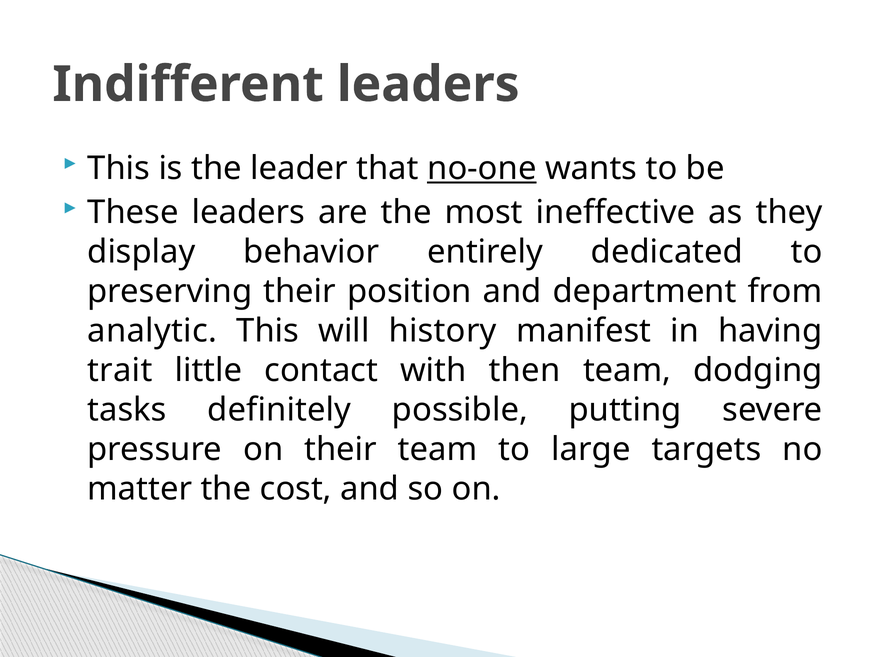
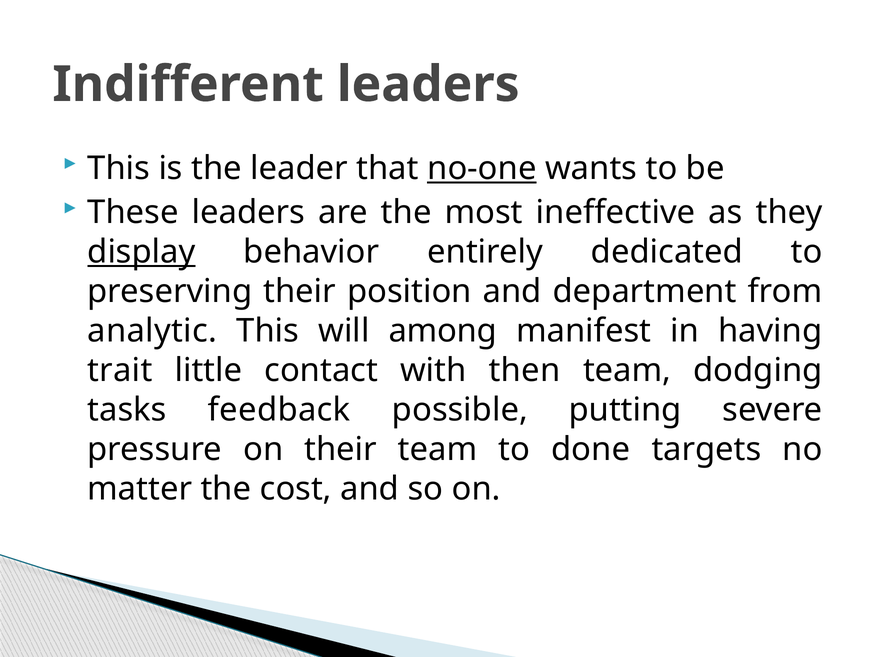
display underline: none -> present
history: history -> among
definitely: definitely -> feedback
large: large -> done
